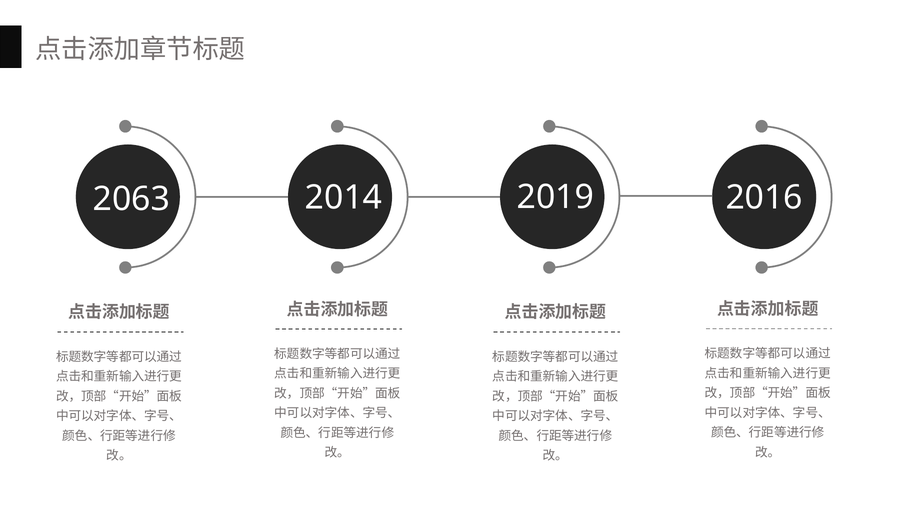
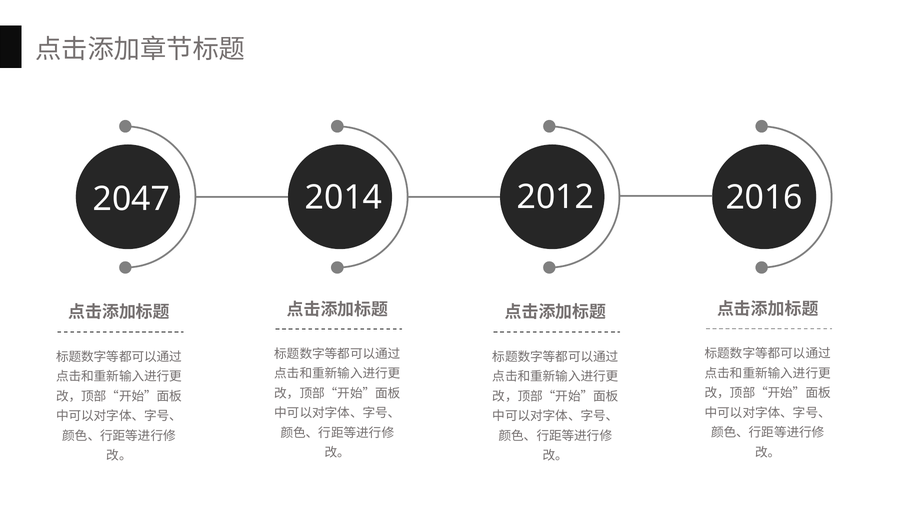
2063: 2063 -> 2047
2019: 2019 -> 2012
